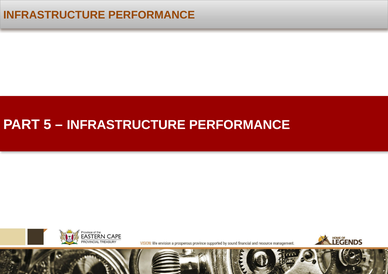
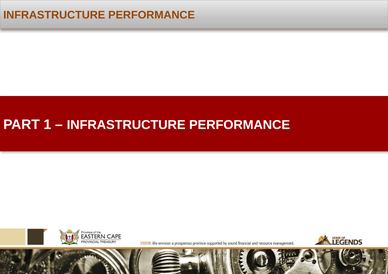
5: 5 -> 1
